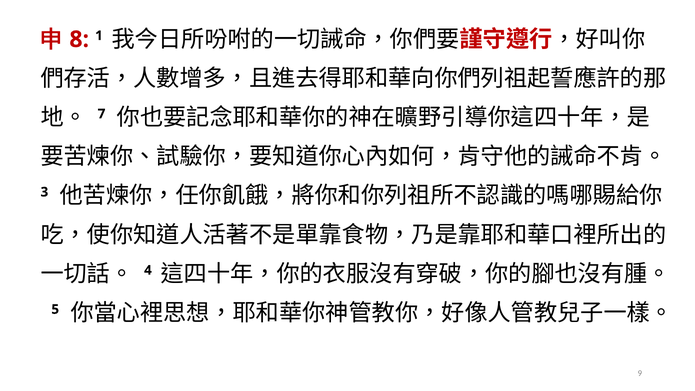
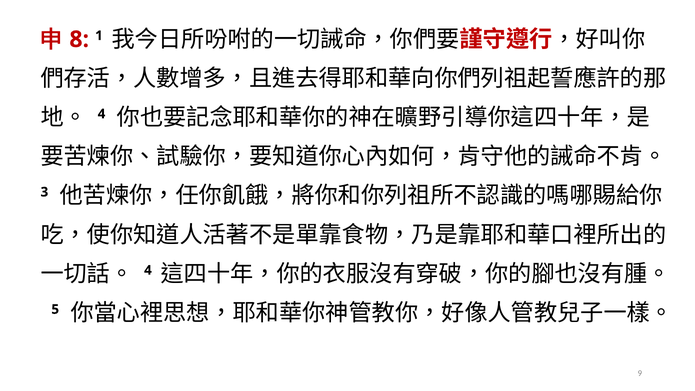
7 at (102, 114): 7 -> 4
